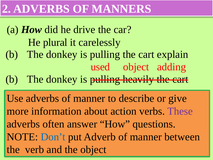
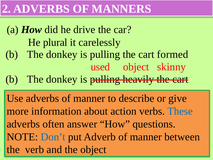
explain: explain -> formed
adding: adding -> skinny
These colour: purple -> blue
